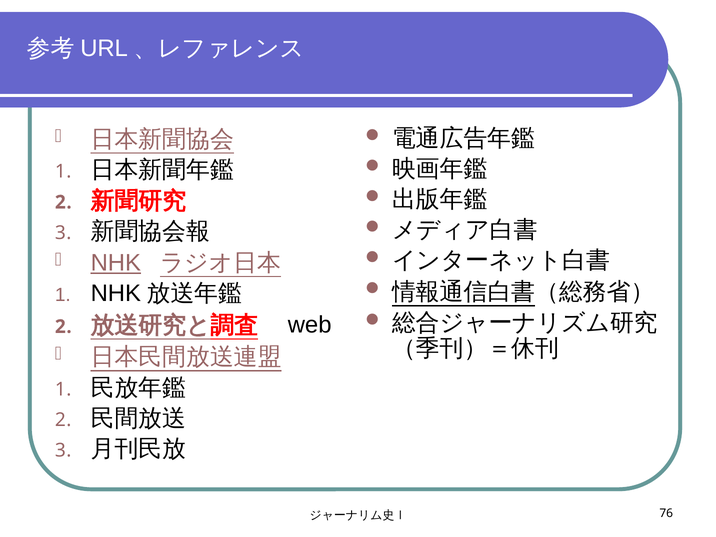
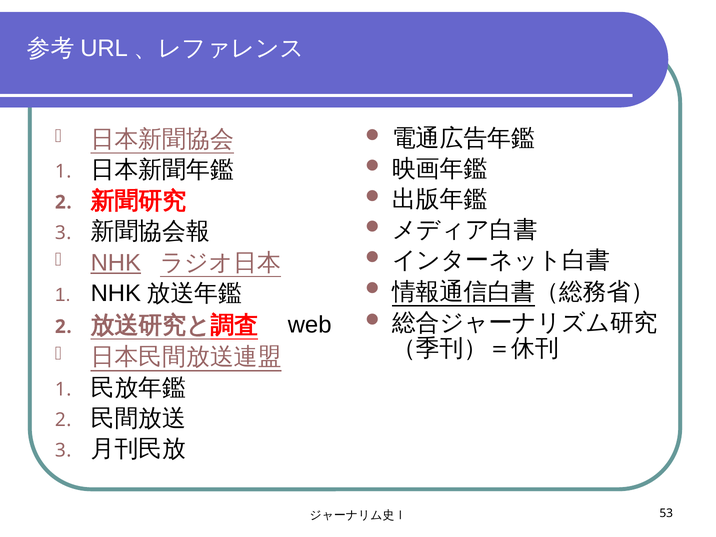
76: 76 -> 53
